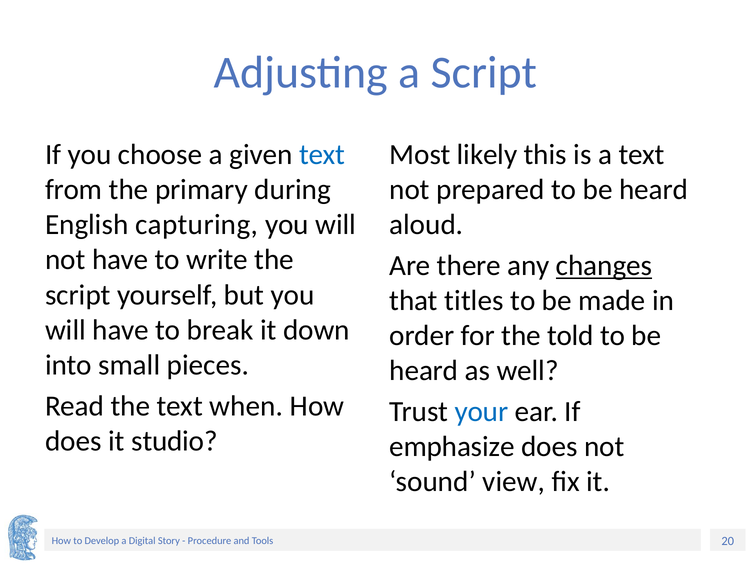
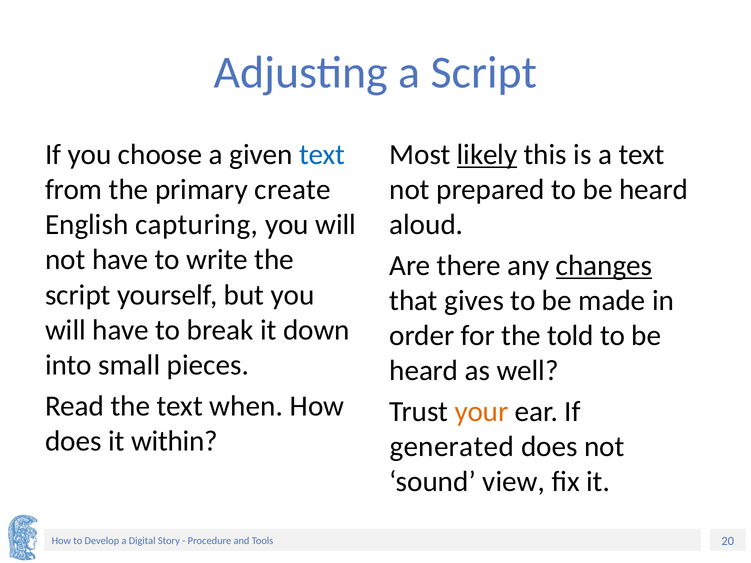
likely underline: none -> present
during: during -> create
titles: titles -> gives
your colour: blue -> orange
studio: studio -> within
emphasize: emphasize -> generated
